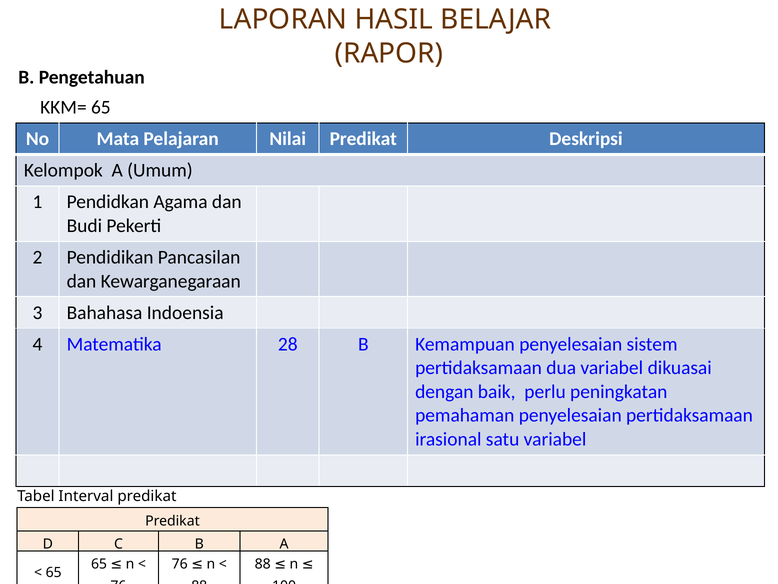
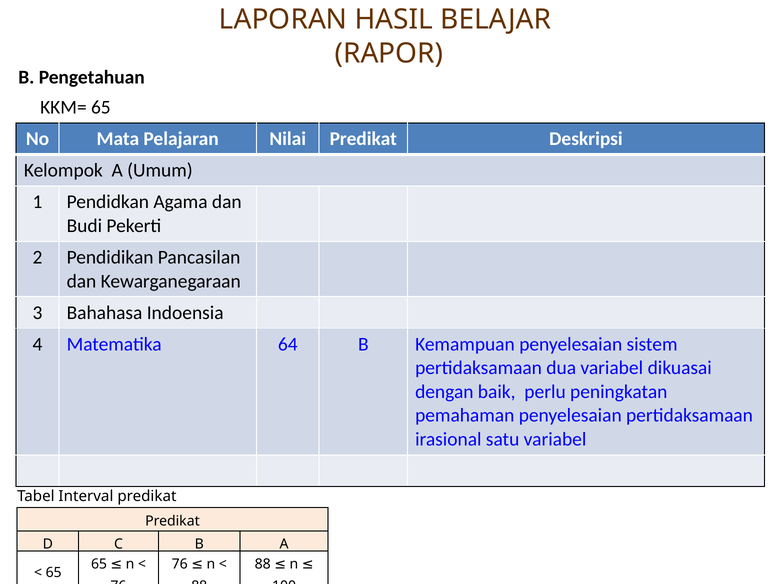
28: 28 -> 64
